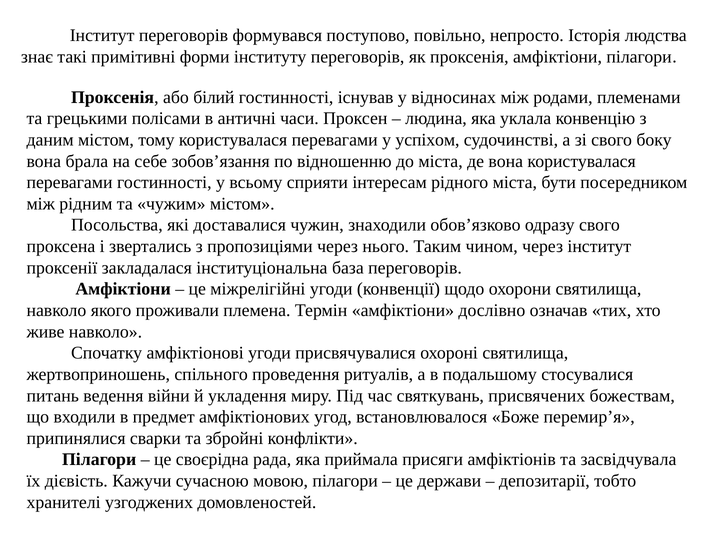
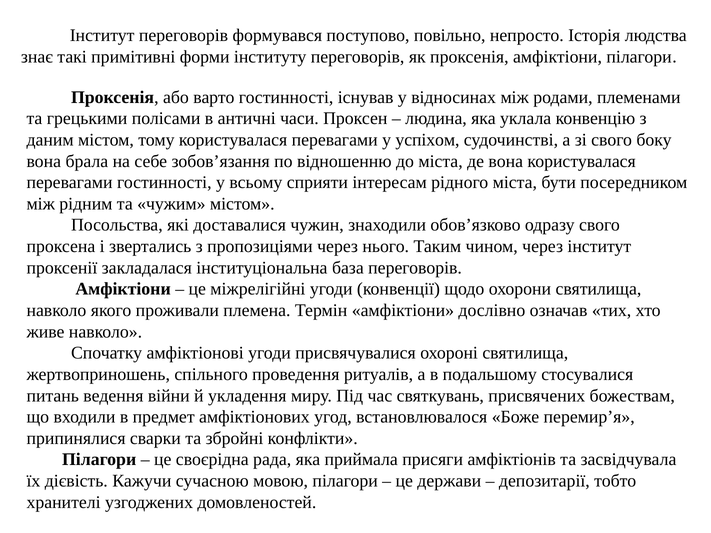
білий: білий -> варто
